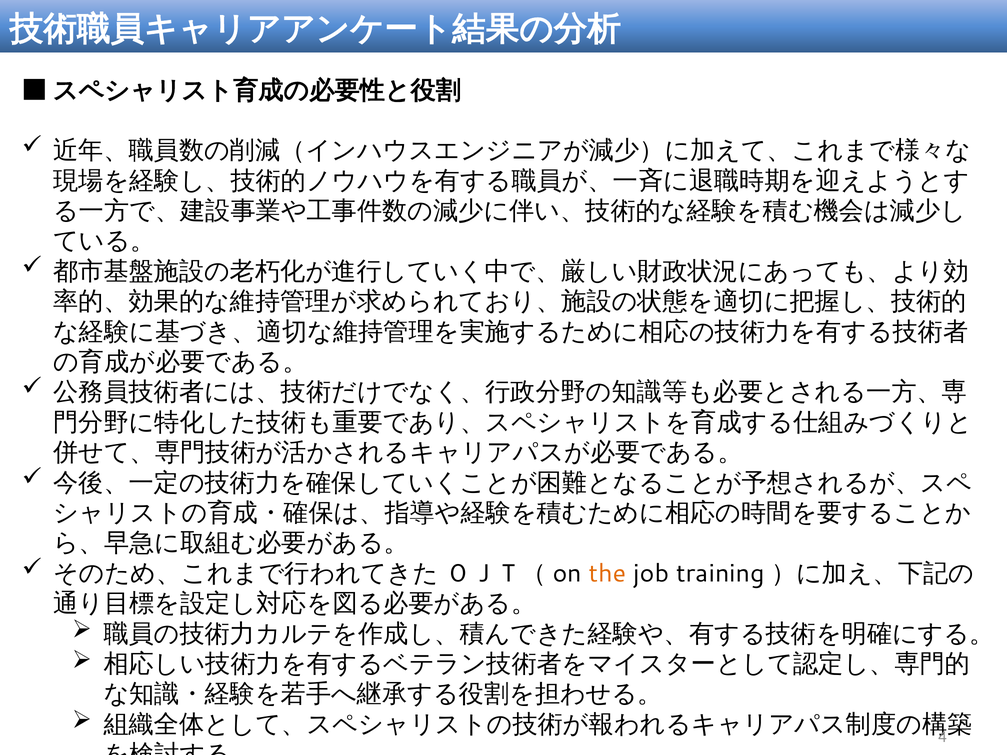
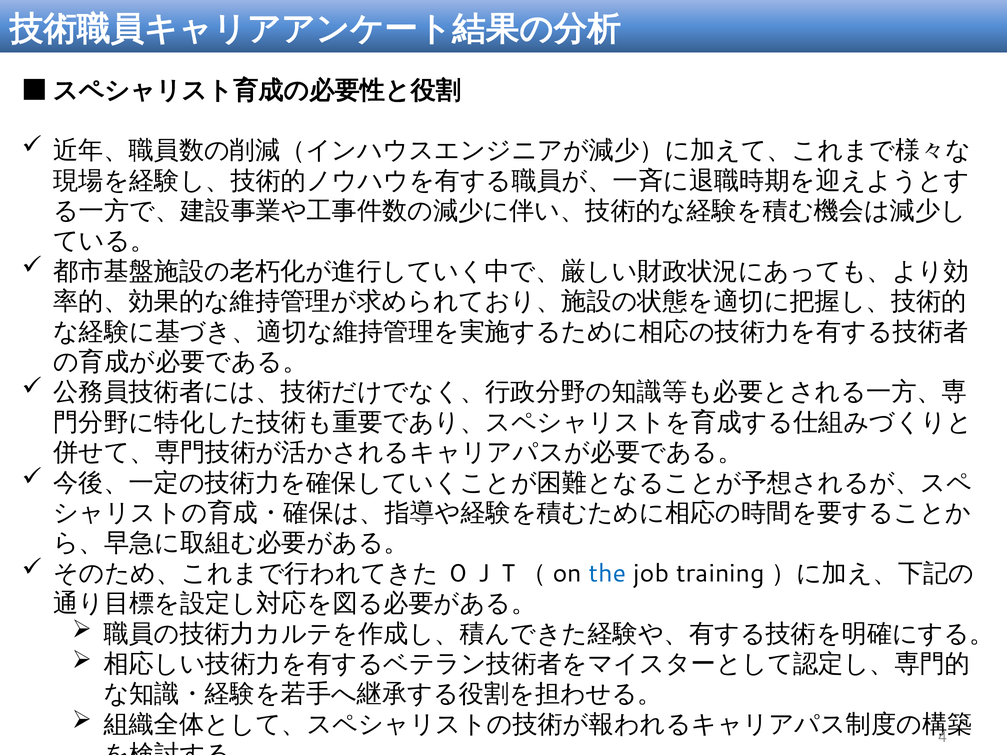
the colour: orange -> blue
